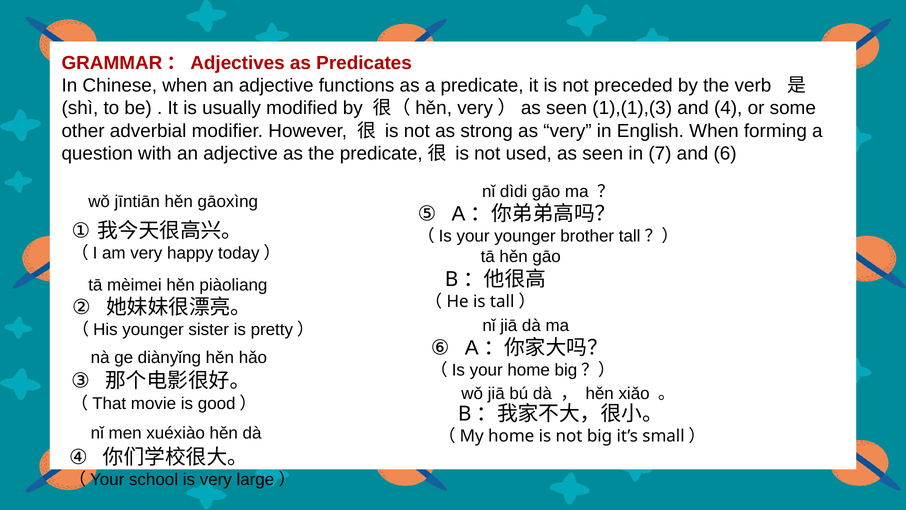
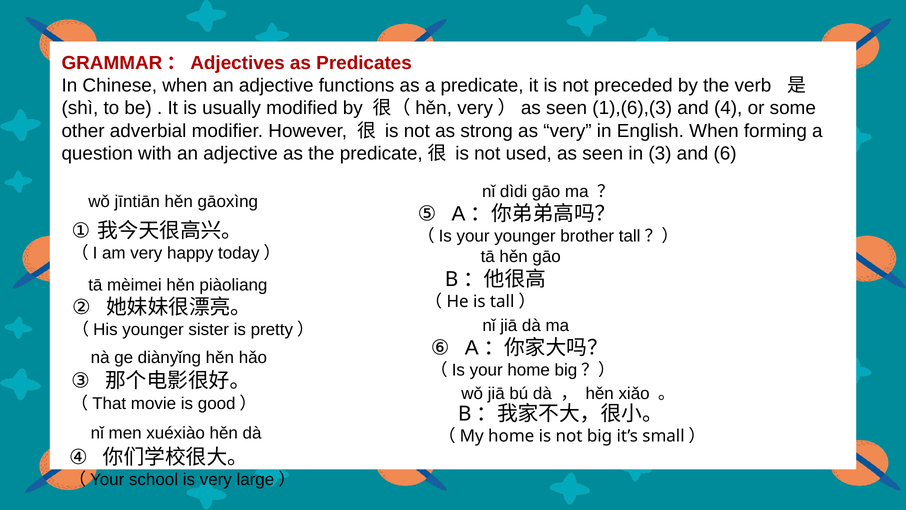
1),(1),(3: 1),(1),(3 -> 1),(6),(3
7: 7 -> 3
